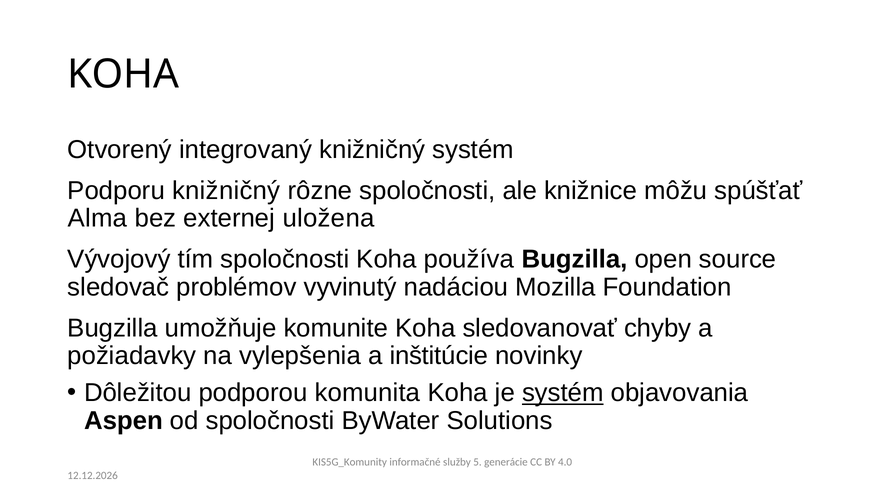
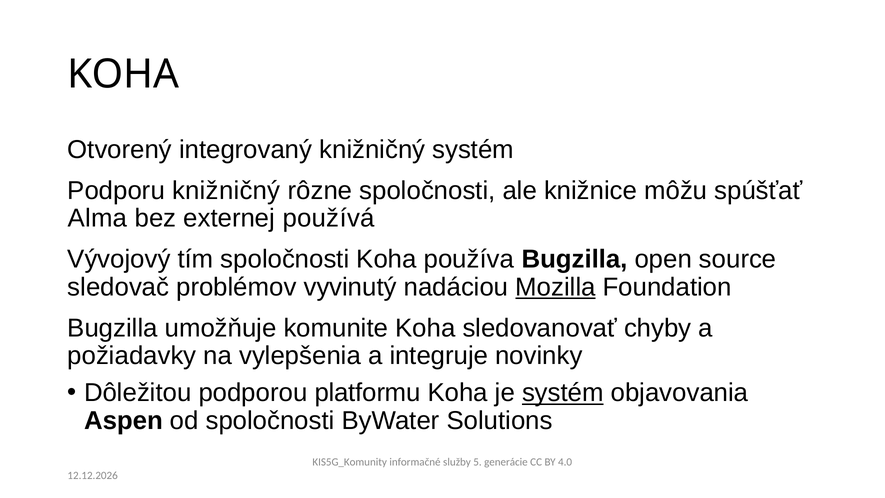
uložena: uložena -> používá
Mozilla underline: none -> present
inštitúcie: inštitúcie -> integruje
komunita: komunita -> platformu
